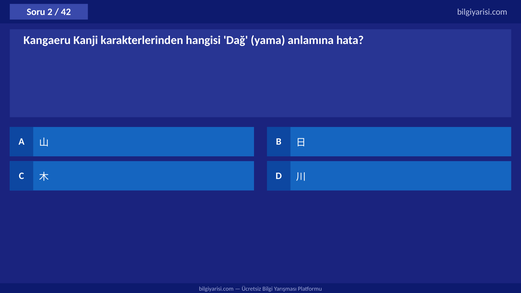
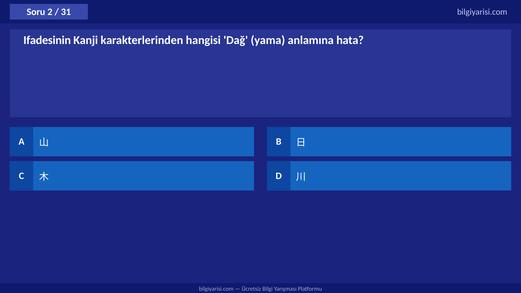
42: 42 -> 31
Kangaeru: Kangaeru -> Ifadesinin
